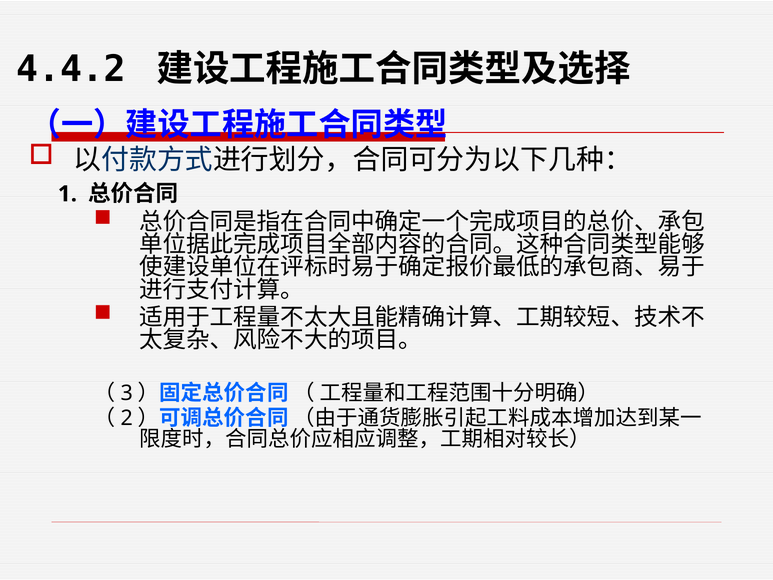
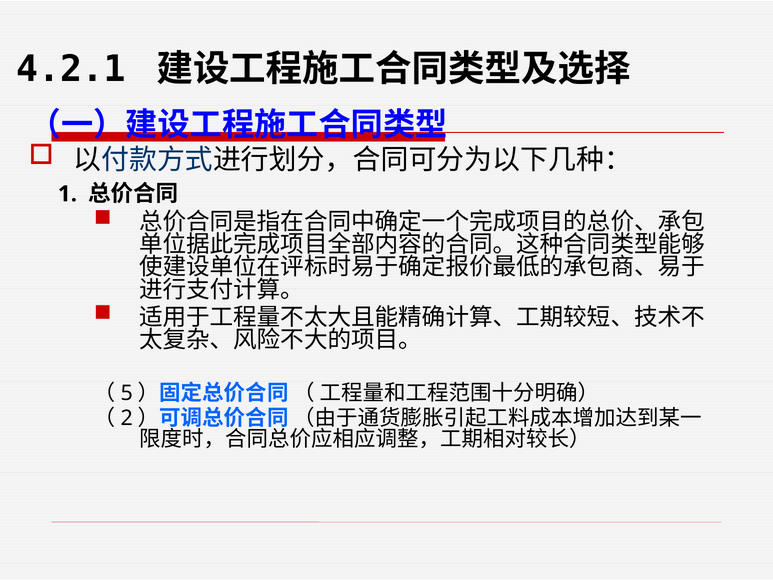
4.4.2: 4.4.2 -> 4.2.1
3: 3 -> 5
